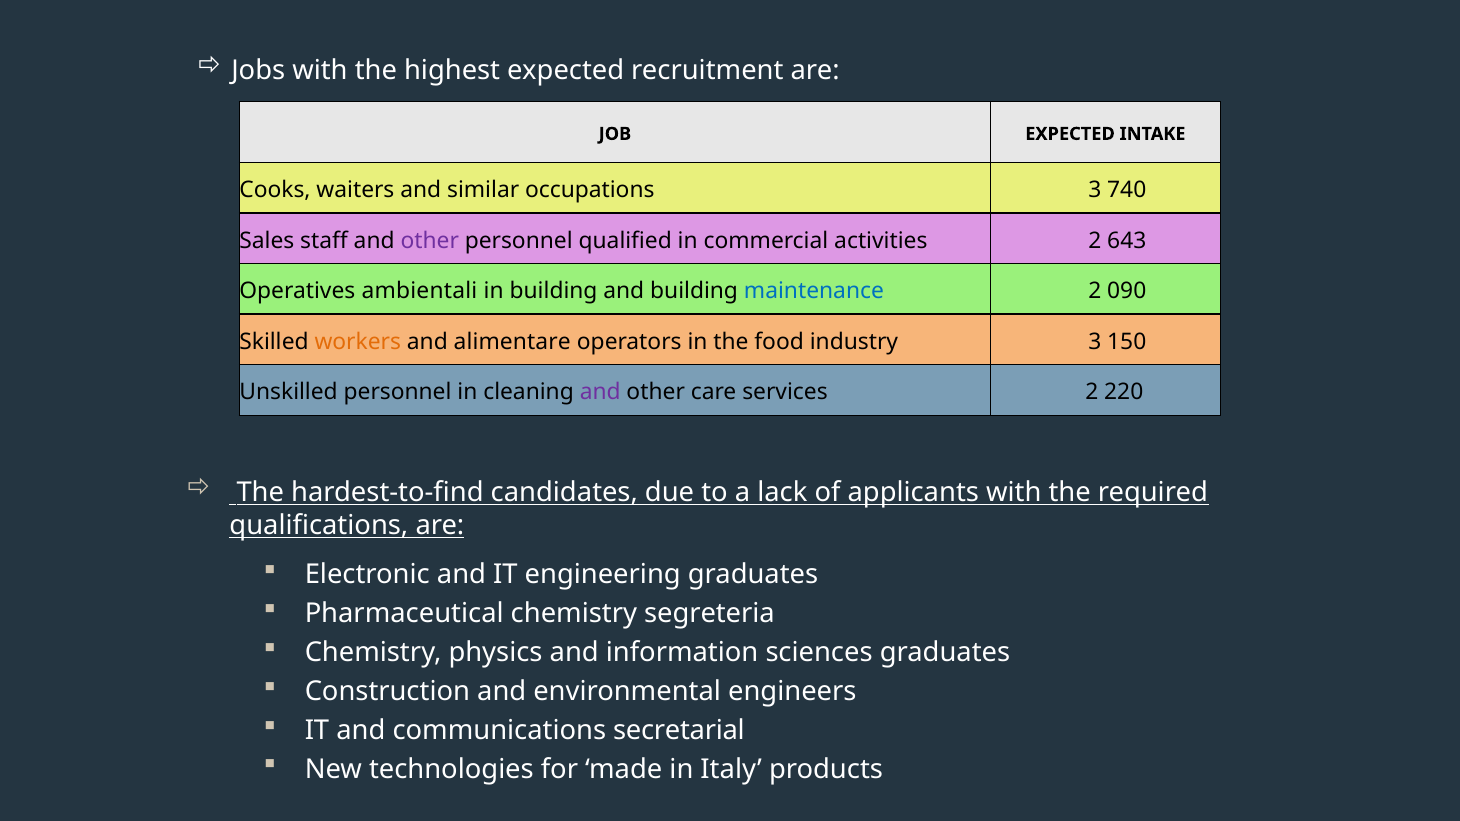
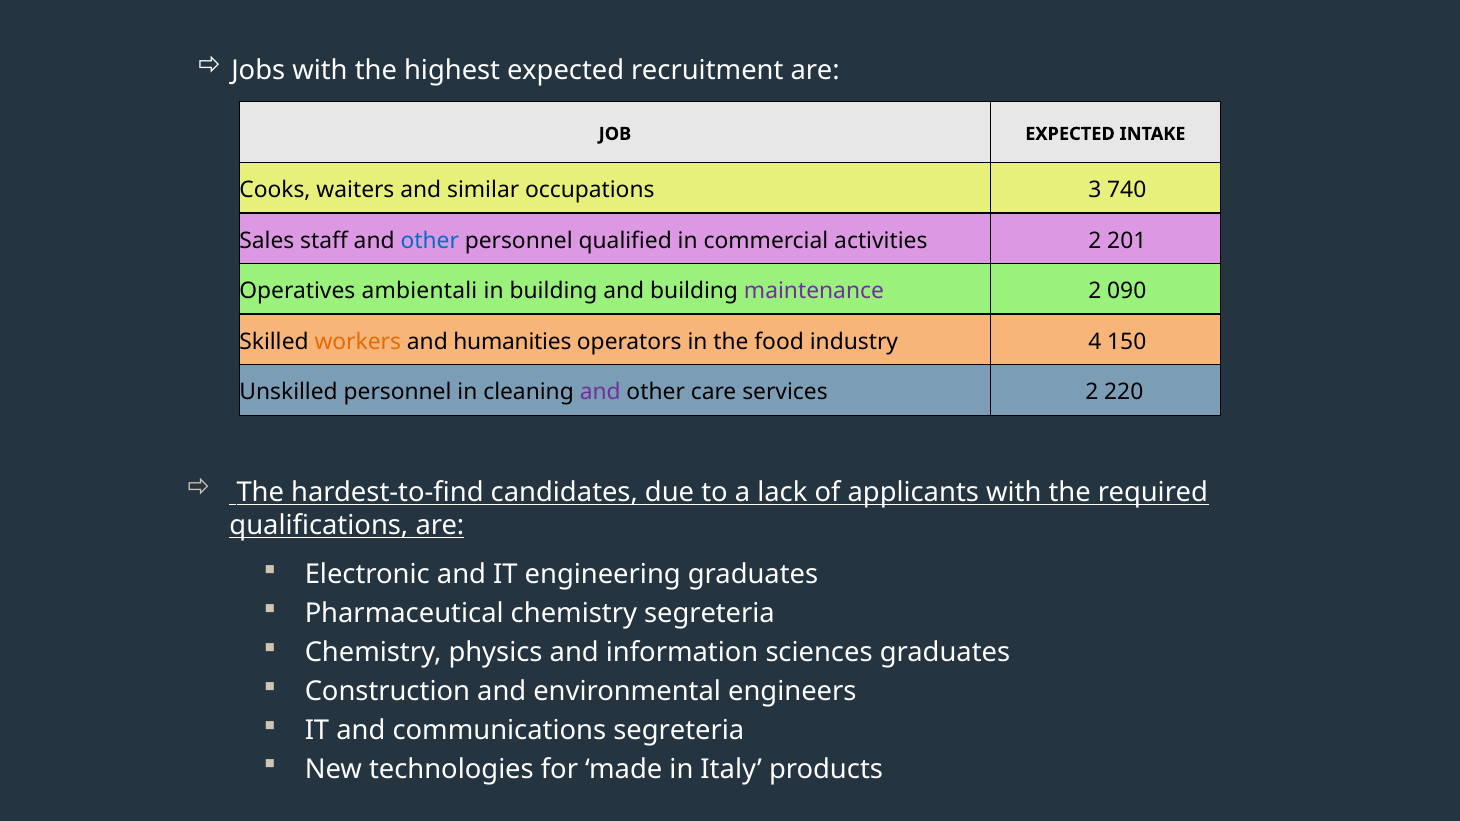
other at (430, 241) colour: purple -> blue
643: 643 -> 201
maintenance colour: blue -> purple
alimentare: alimentare -> humanities
industry 3: 3 -> 4
communications secretarial: secretarial -> segreteria
